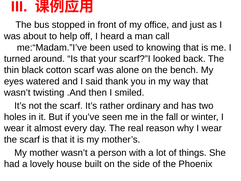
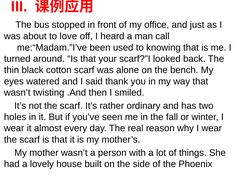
help: help -> love
